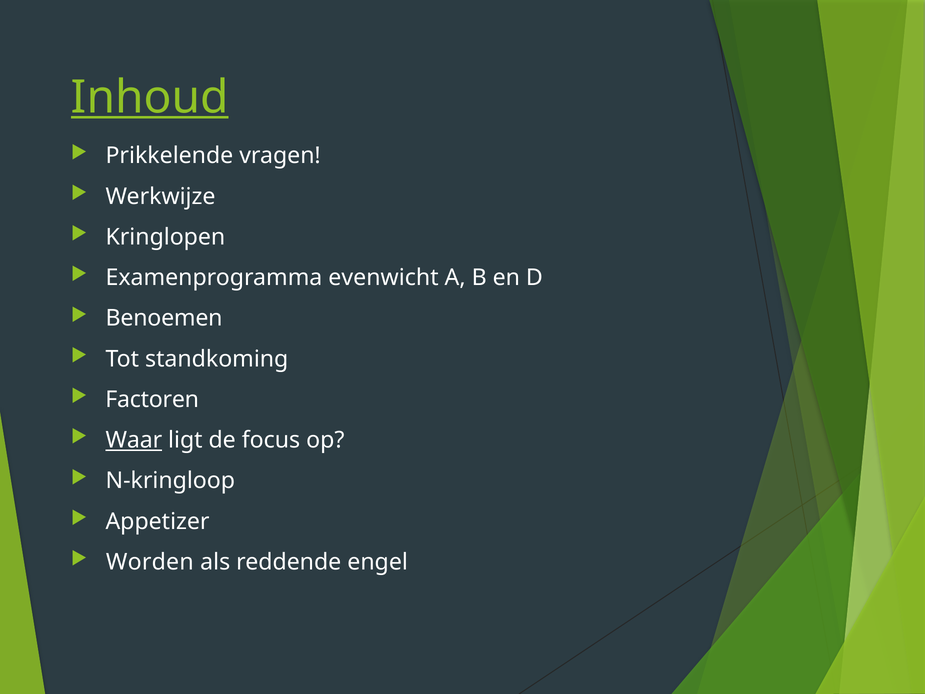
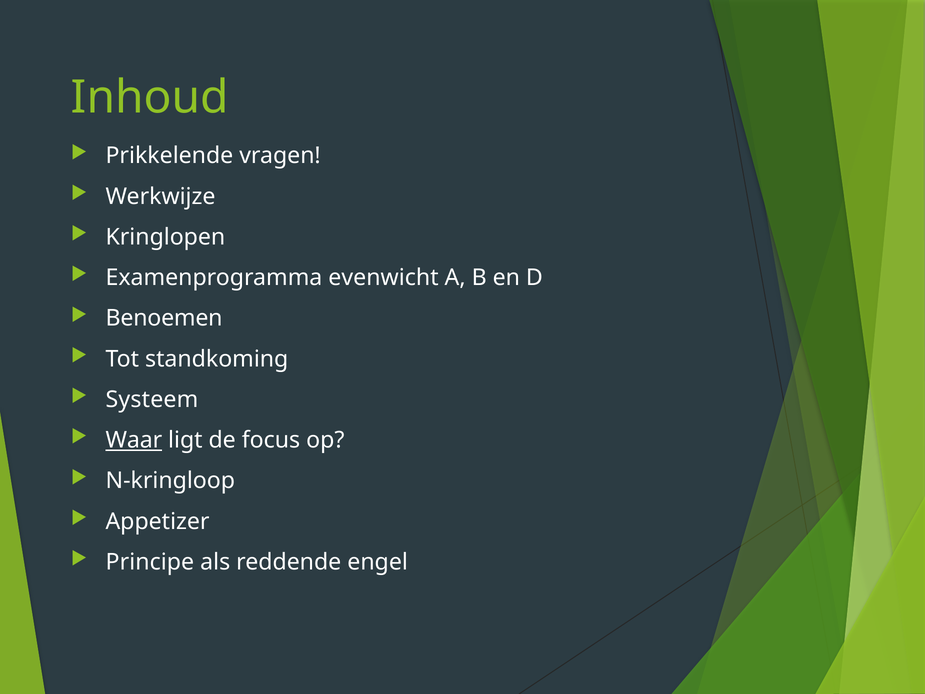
Inhoud underline: present -> none
Factoren: Factoren -> Systeem
Worden: Worden -> Principe
